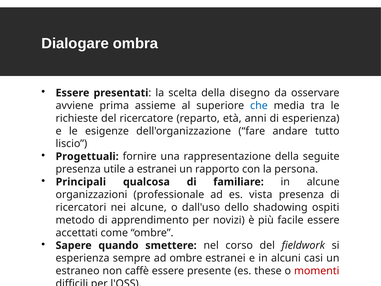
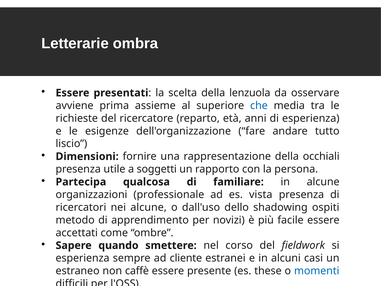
Dialogare: Dialogare -> Letterarie
disegno: disegno -> lenzuola
Progettuali: Progettuali -> Dimensioni
seguite: seguite -> occhiali
a estranei: estranei -> soggetti
Principali: Principali -> Partecipa
ad ombre: ombre -> cliente
momenti colour: red -> blue
